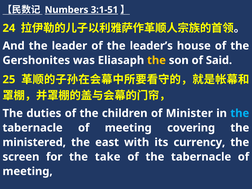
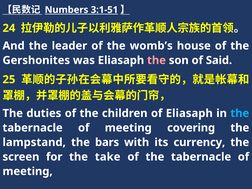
leader’s: leader’s -> womb’s
the at (156, 60) colour: yellow -> pink
of Minister: Minister -> Eliasaph
ministered: ministered -> lampstand
east: east -> bars
